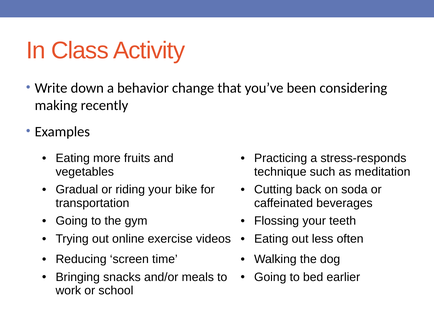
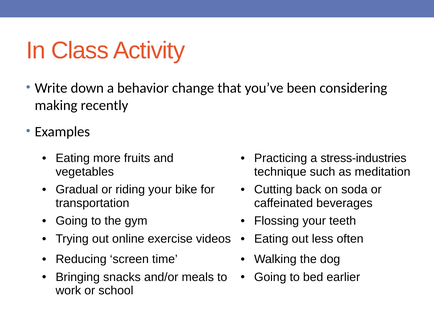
stress-responds: stress-responds -> stress-industries
